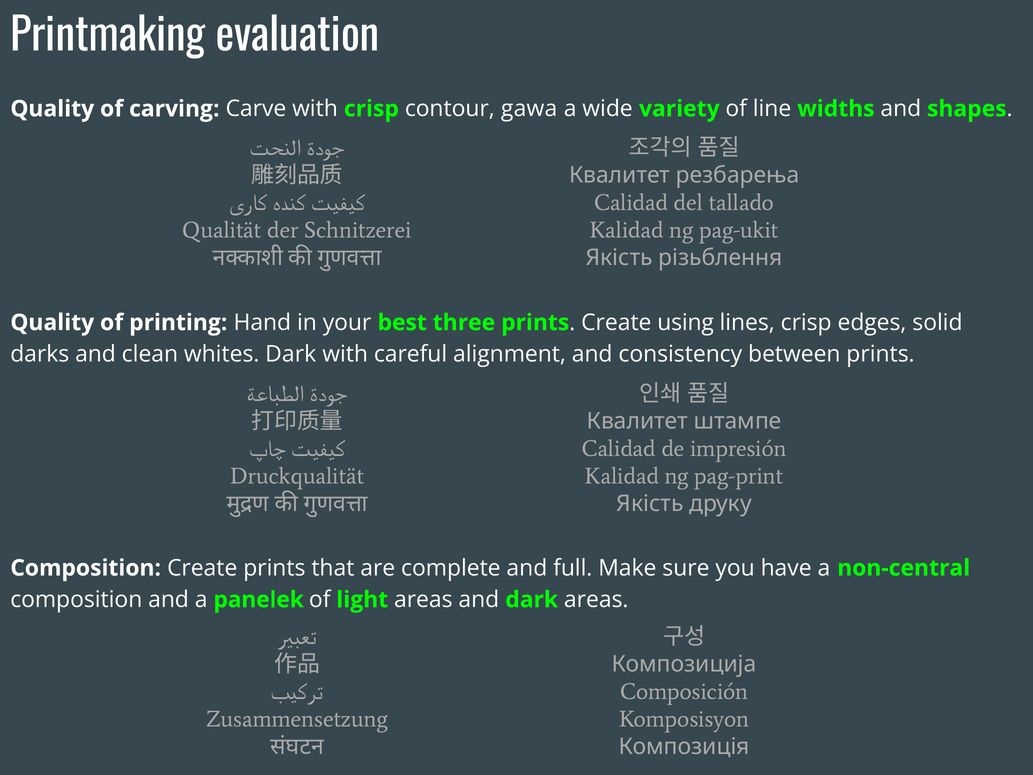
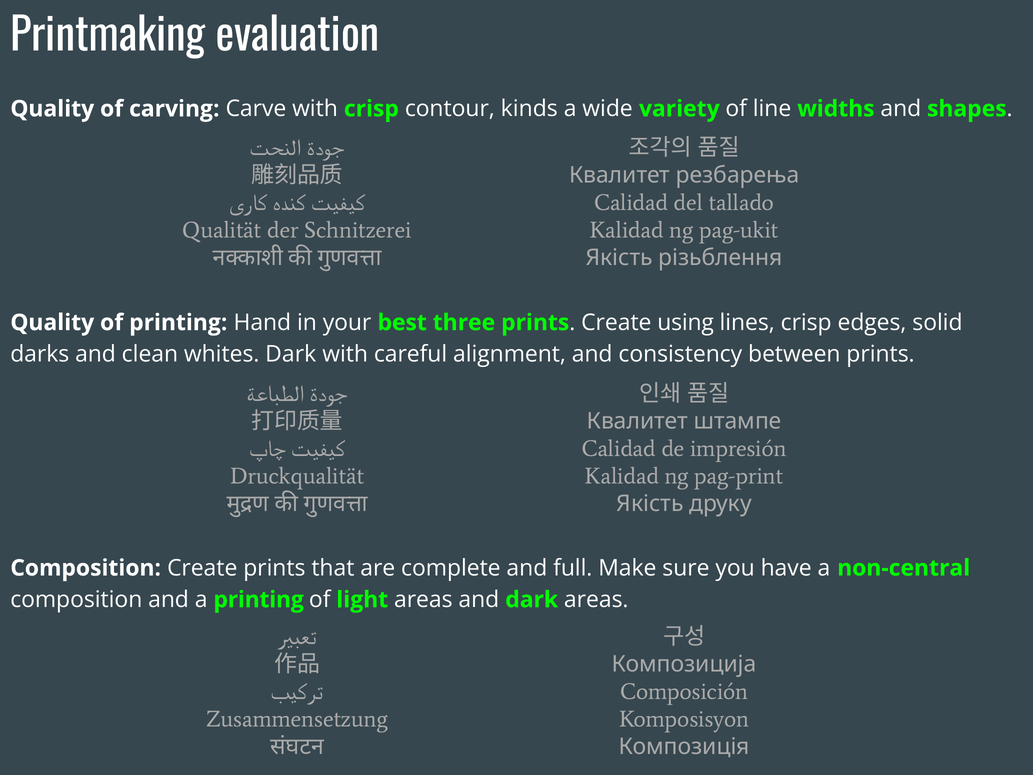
gawa: gawa -> kinds
a panelek: panelek -> printing
